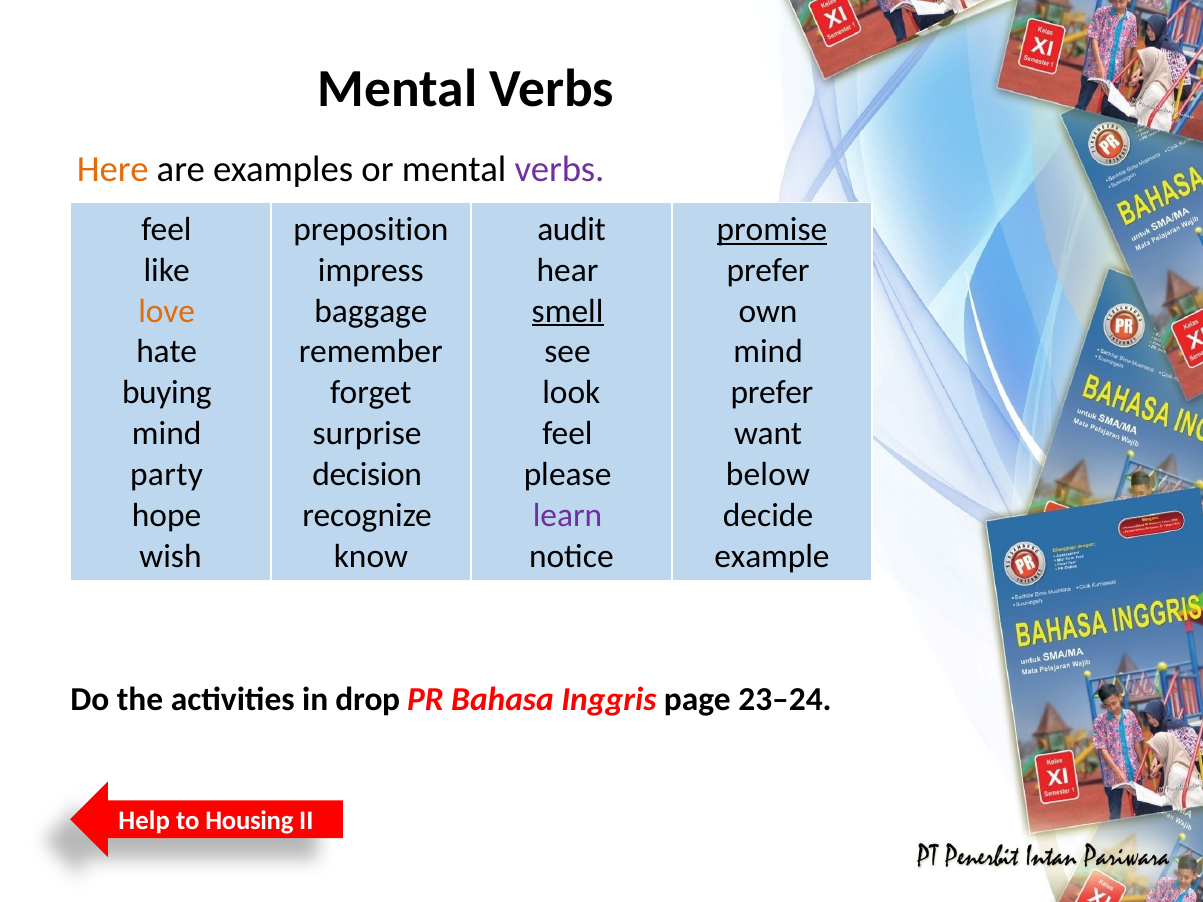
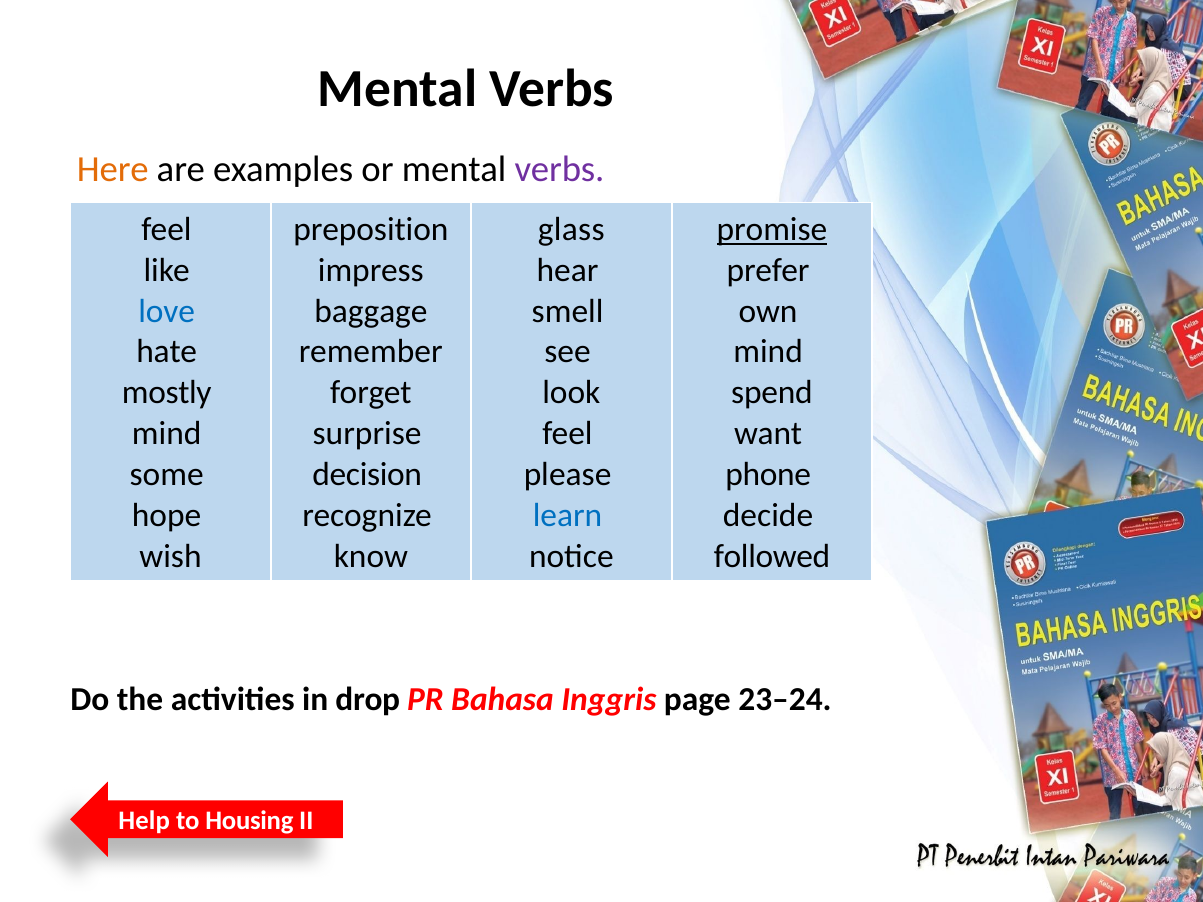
audit: audit -> glass
love colour: orange -> blue
smell underline: present -> none
buying: buying -> mostly
prefer at (772, 393): prefer -> spend
party: party -> some
below: below -> phone
learn colour: purple -> blue
example: example -> followed
